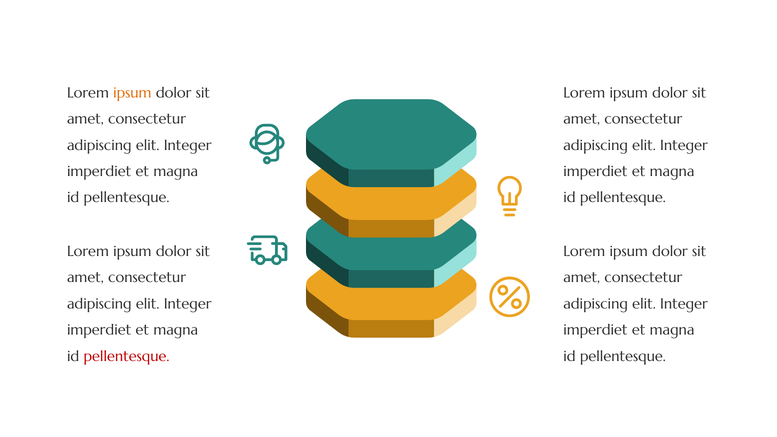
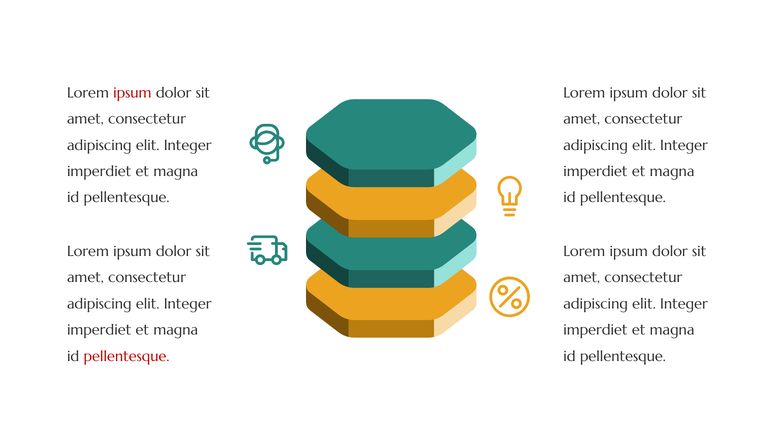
ipsum at (132, 93) colour: orange -> red
